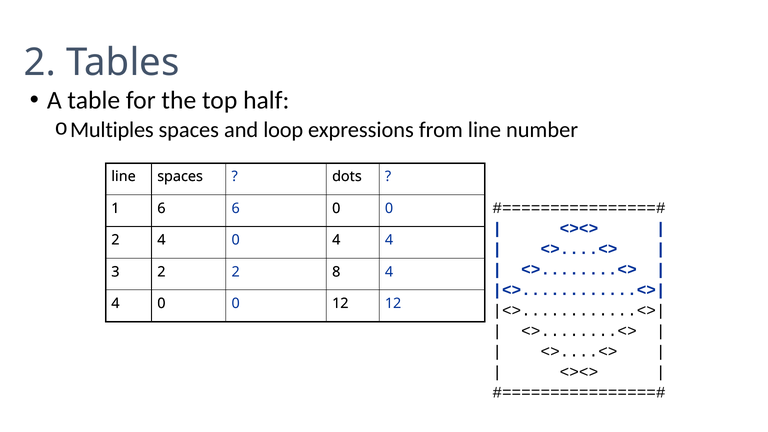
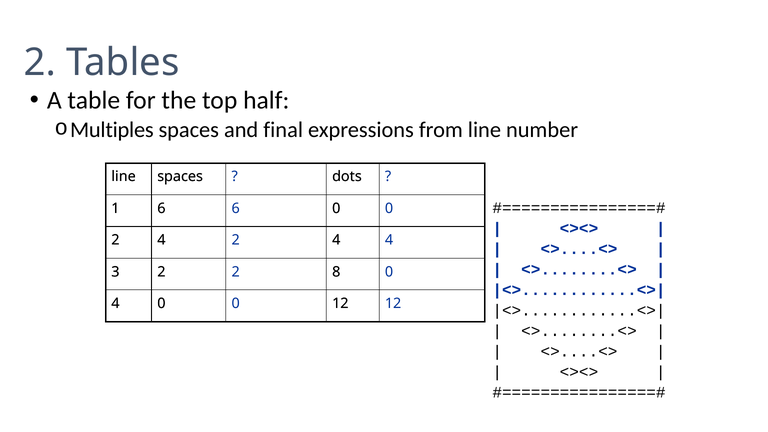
loop: loop -> final
0 at (236, 240): 0 -> 2
4 at (389, 272): 4 -> 0
